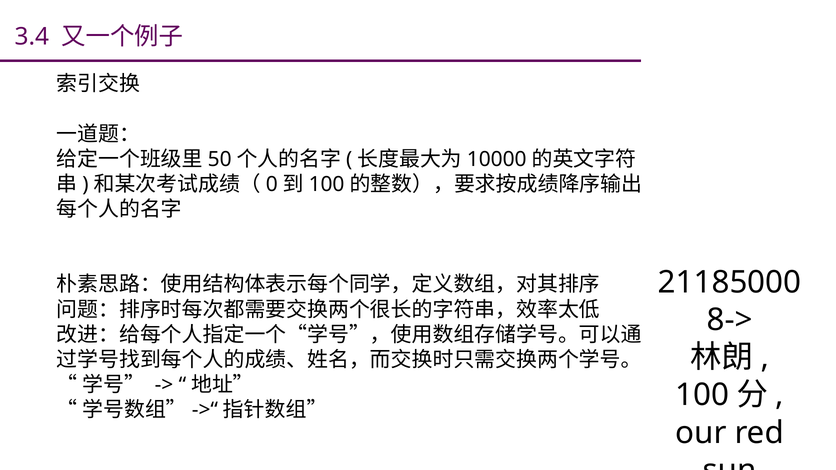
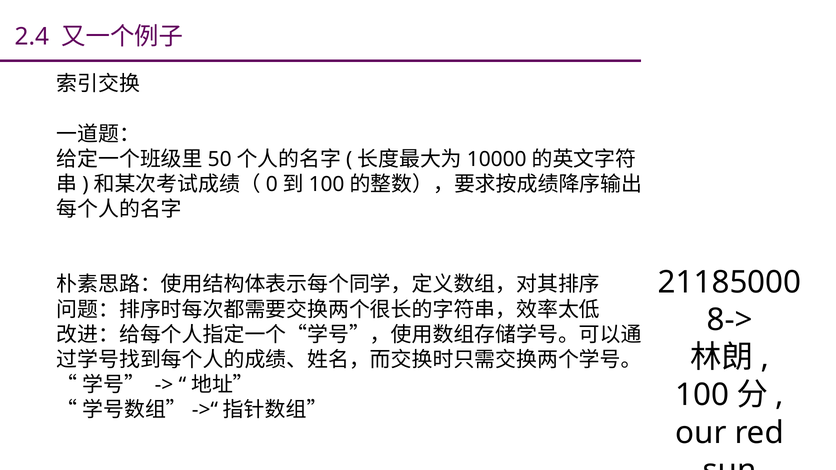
3.4: 3.4 -> 2.4
